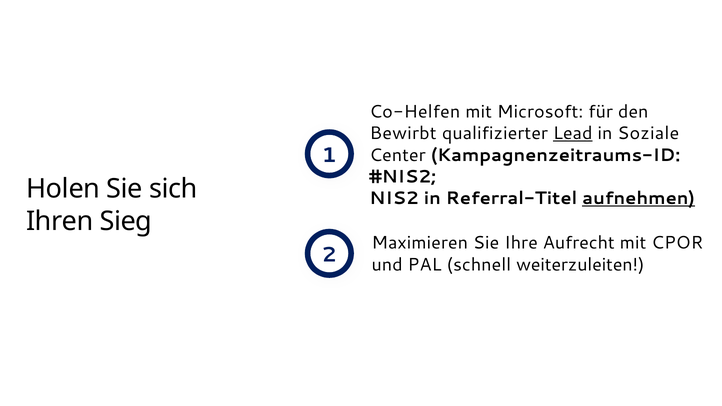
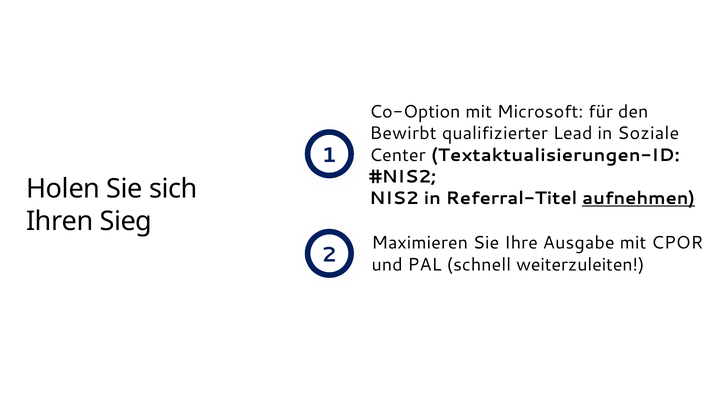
Co-Helfen: Co-Helfen -> Co-Option
Lead underline: present -> none
Kampagnenzeitraums-ID: Kampagnenzeitraums-ID -> Textaktualisierungen-ID
Aufrecht: Aufrecht -> Ausgabe
